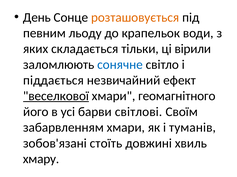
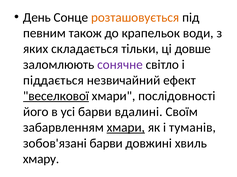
льоду: льоду -> також
вірили: вірили -> довше
сонячне colour: blue -> purple
геомагнітного: геомагнітного -> послідовності
світлові: світлові -> вдалині
хмари at (126, 128) underline: none -> present
зобов'язані стоїть: стоїть -> барви
